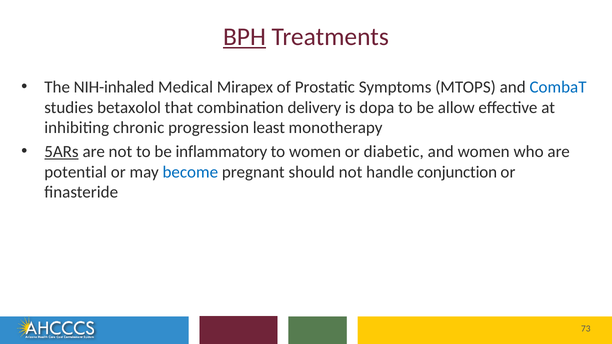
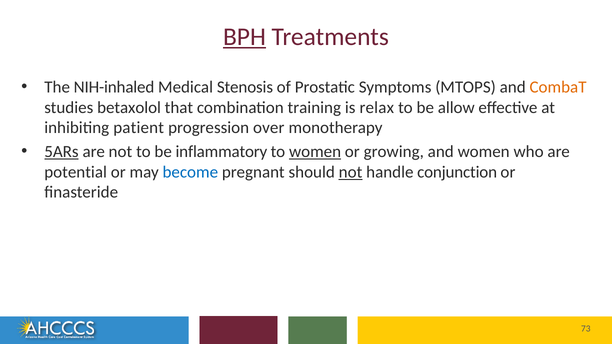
Mirapex: Mirapex -> Stenosis
CombaT colour: blue -> orange
delivery: delivery -> training
dopa: dopa -> relax
chronic: chronic -> patient
least: least -> over
women at (315, 152) underline: none -> present
diabetic: diabetic -> growing
not at (351, 172) underline: none -> present
